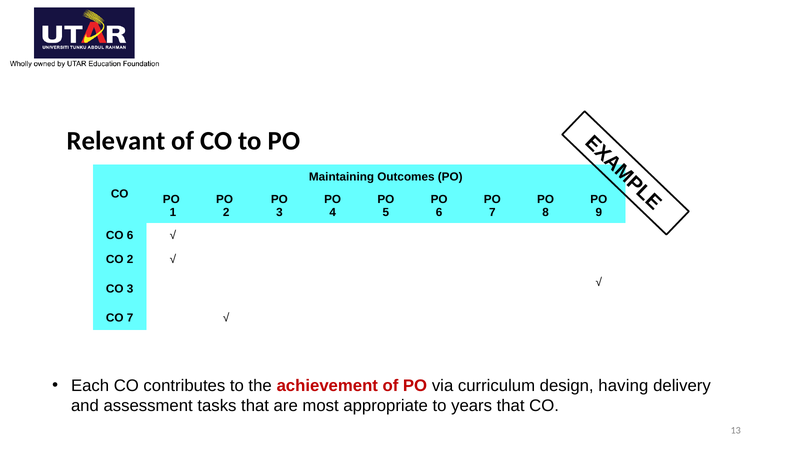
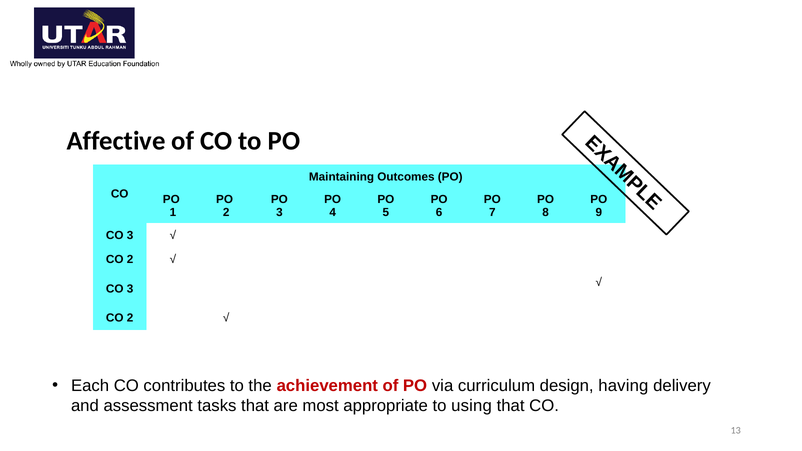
Relevant: Relevant -> Affective
6 at (130, 235): 6 -> 3
7 at (130, 318): 7 -> 2
years: years -> using
